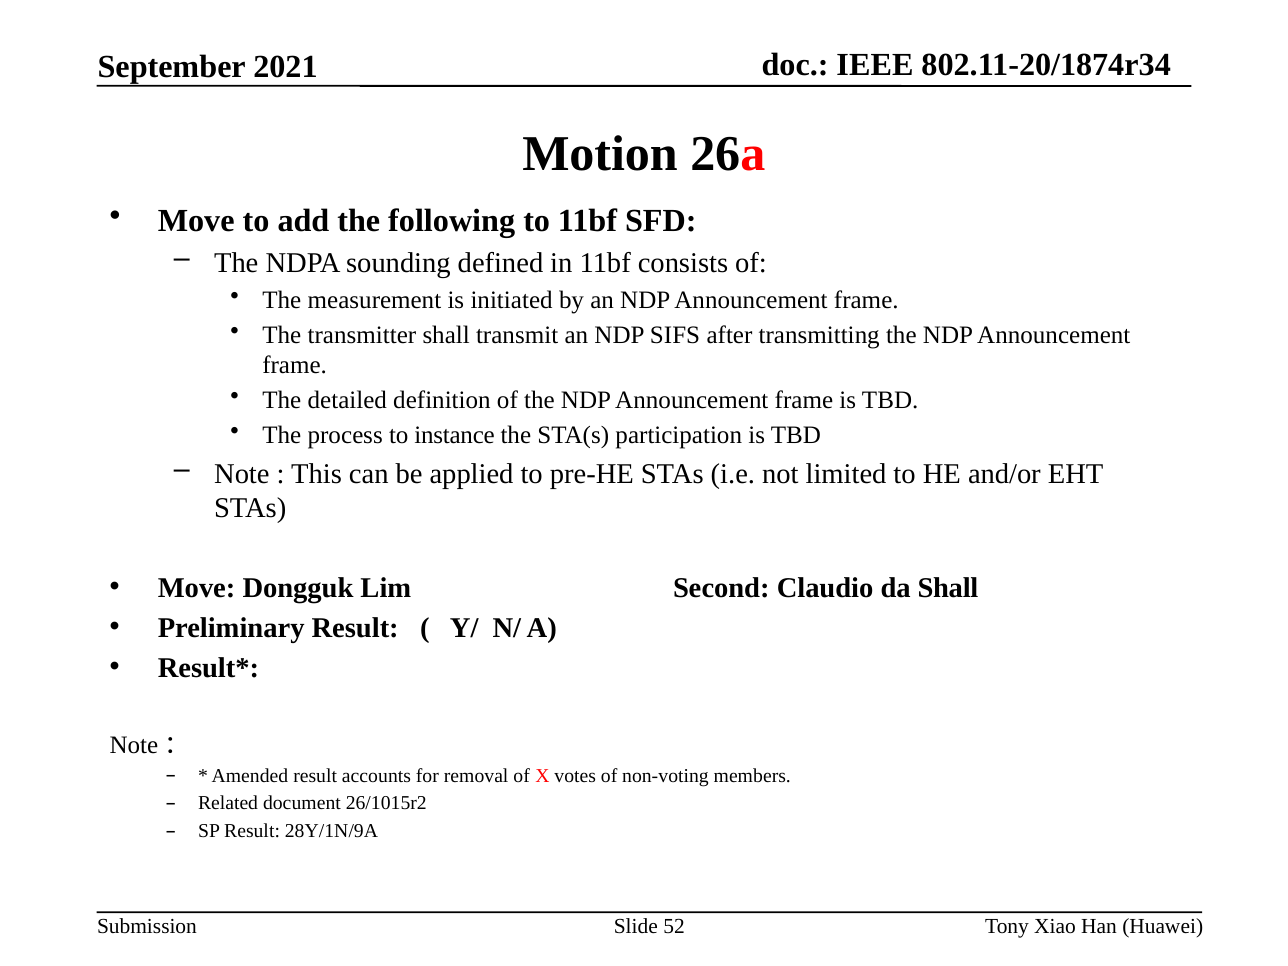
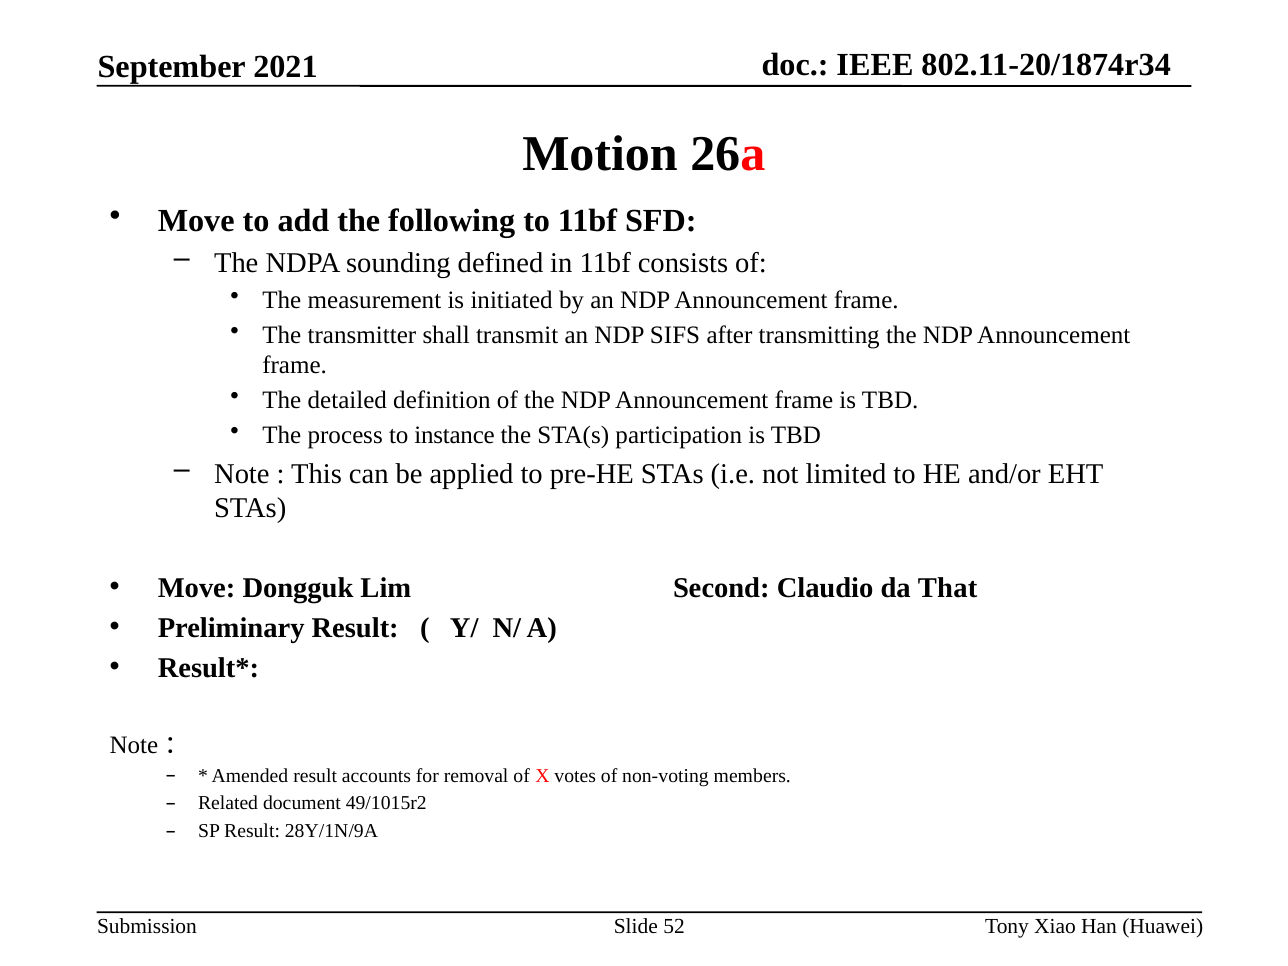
da Shall: Shall -> That
26/1015r2: 26/1015r2 -> 49/1015r2
